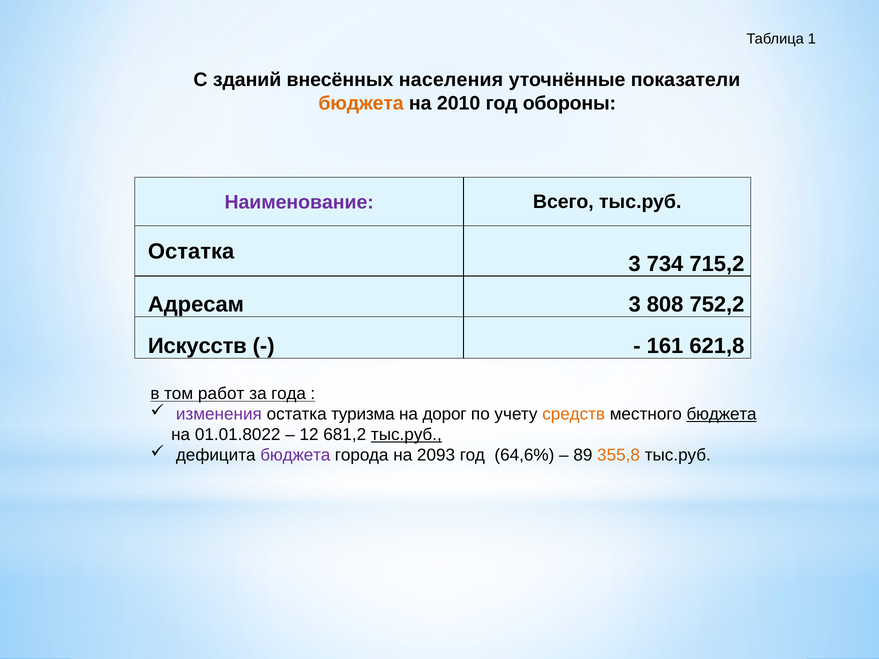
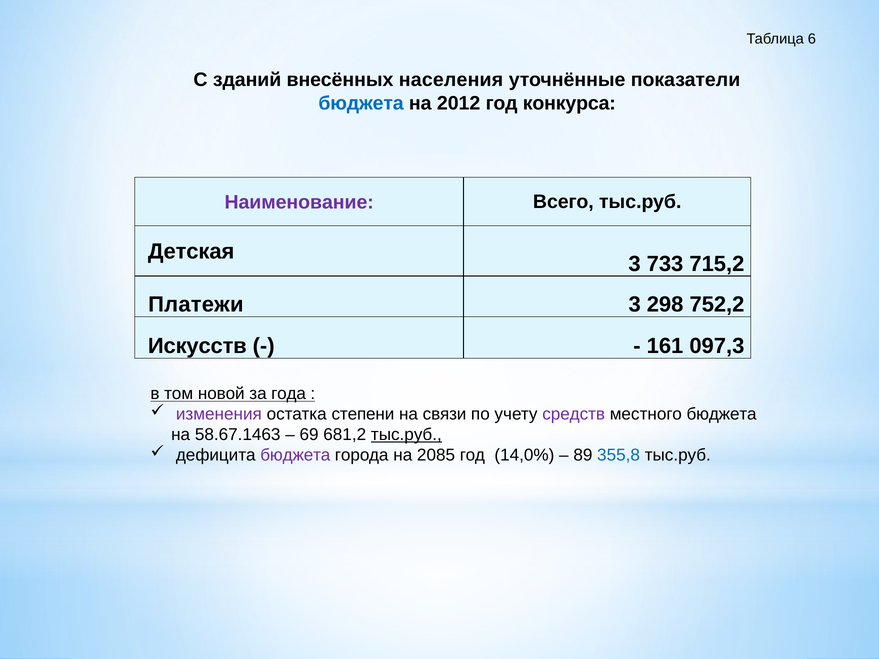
1: 1 -> 6
бюджета at (361, 103) colour: orange -> blue
2010: 2010 -> 2012
обороны: обороны -> конкурса
Остатка at (191, 252): Остатка -> Детская
734: 734 -> 733
Адресам: Адресам -> Платежи
808: 808 -> 298
621,8: 621,8 -> 097,3
работ: работ -> новой
туризма: туризма -> степени
дорог: дорог -> связи
средств colour: orange -> purple
бюджета at (722, 414) underline: present -> none
01.01.8022: 01.01.8022 -> 58.67.1463
12: 12 -> 69
2093: 2093 -> 2085
64,6%: 64,6% -> 14,0%
355,8 colour: orange -> blue
